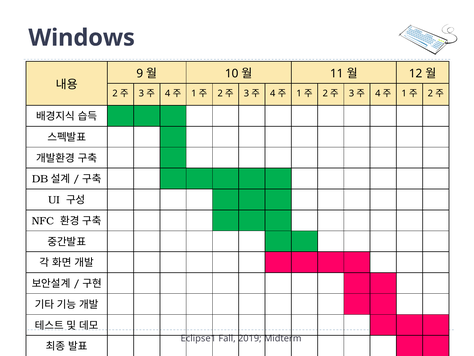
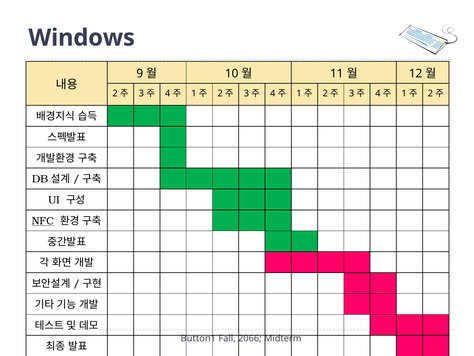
NFC underline: none -> present
Eclipse1: Eclipse1 -> Button1
2019: 2019 -> 2066
